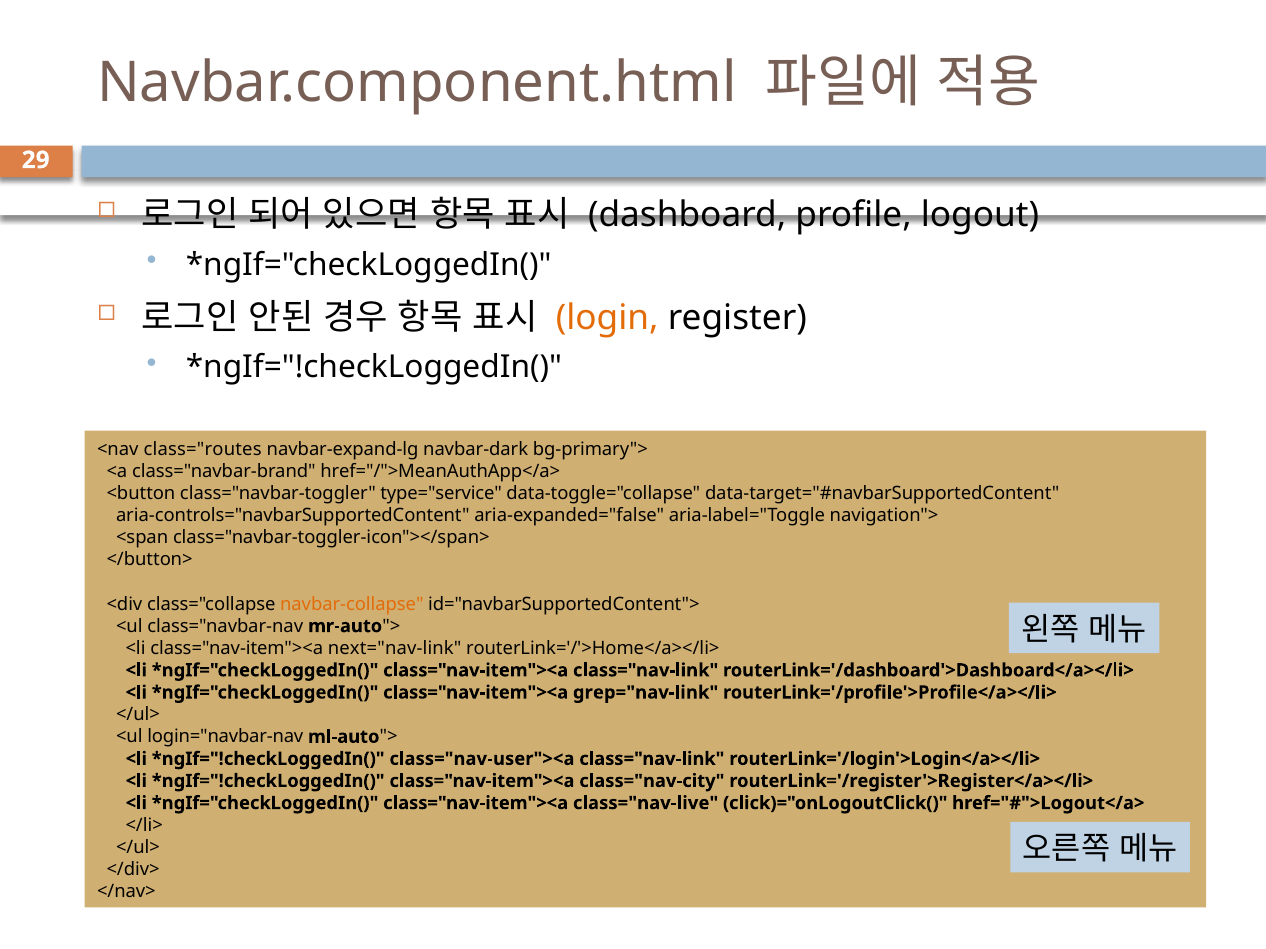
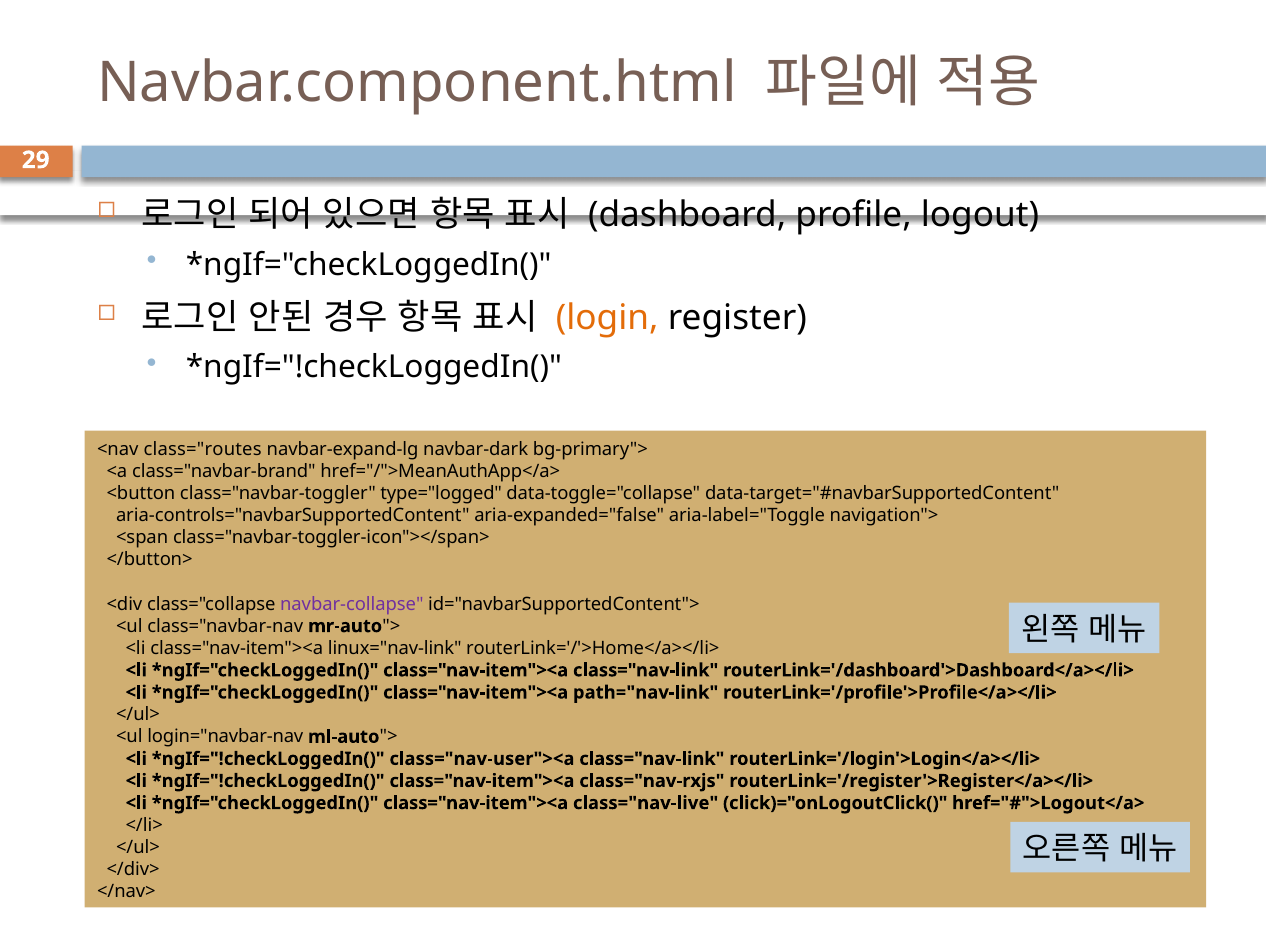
type="service: type="service -> type="logged
navbar-collapse colour: orange -> purple
next="nav-link: next="nav-link -> linux="nav-link
grep="nav-link: grep="nav-link -> path="nav-link
class="nav-city: class="nav-city -> class="nav-rxjs
